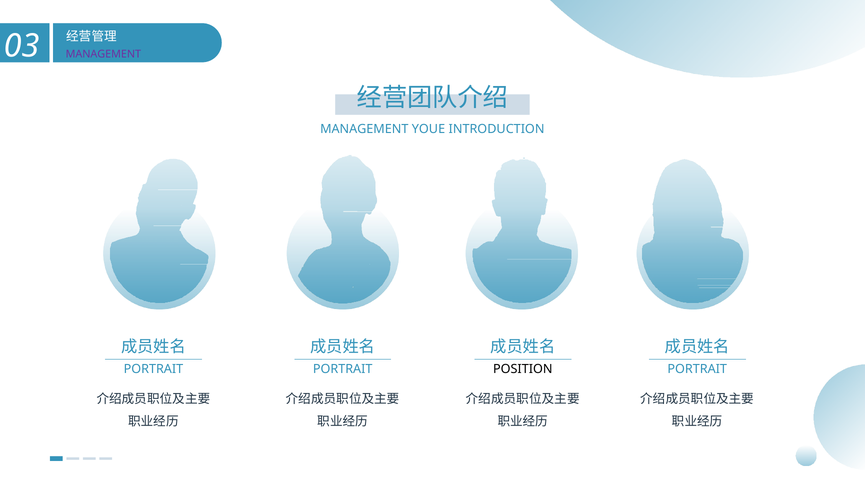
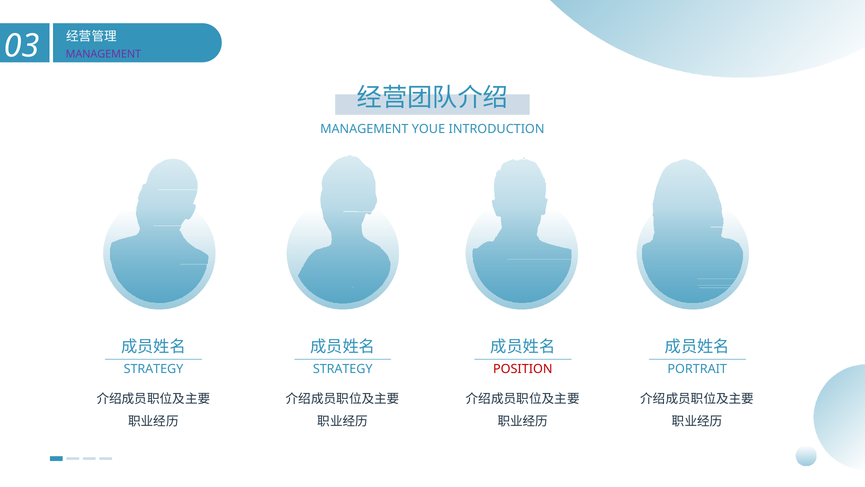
PORTRAIT at (153, 369): PORTRAIT -> STRATEGY
PORTRAIT at (343, 369): PORTRAIT -> STRATEGY
POSITION colour: black -> red
